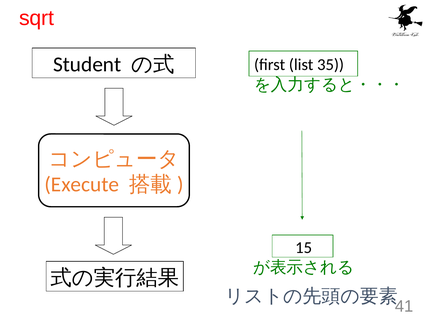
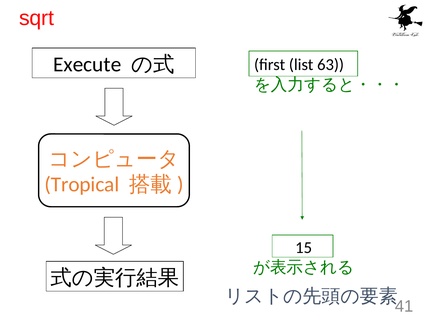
Student: Student -> Execute
35: 35 -> 63
Execute: Execute -> Tropical
